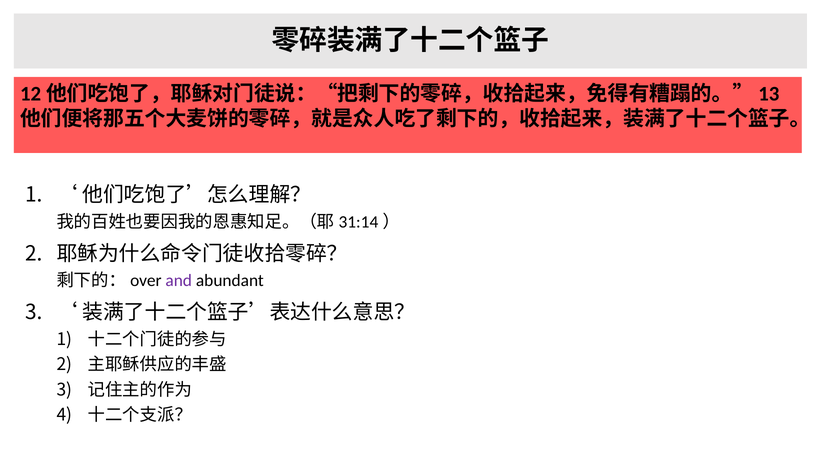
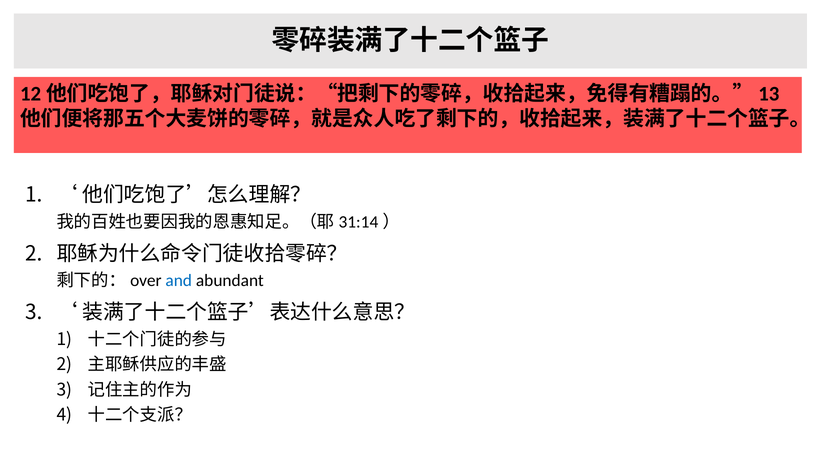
and colour: purple -> blue
